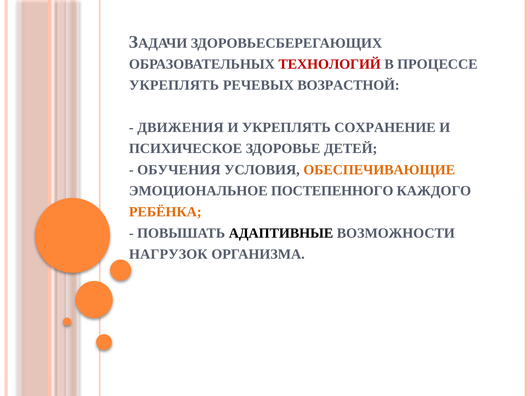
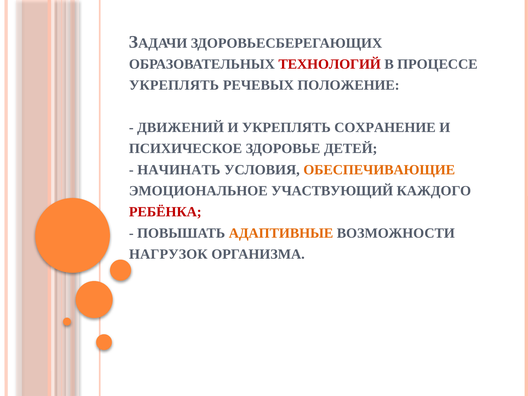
ВОЗРАСТНОЙ: ВОЗРАСТНОЙ -> ПОЛОЖЕНИЕ
ДВИЖЕНИЯ: ДВИЖЕНИЯ -> ДВИЖЕНИЙ
ОБУЧЕНИЯ: ОБУЧЕНИЯ -> НАЧИНАТЬ
ПОСТЕПЕННОГО: ПОСТЕПЕННОГО -> УЧАСТВУЮЩИЙ
РЕБЁНКА colour: orange -> red
АДАПТИВНЫЕ colour: black -> orange
